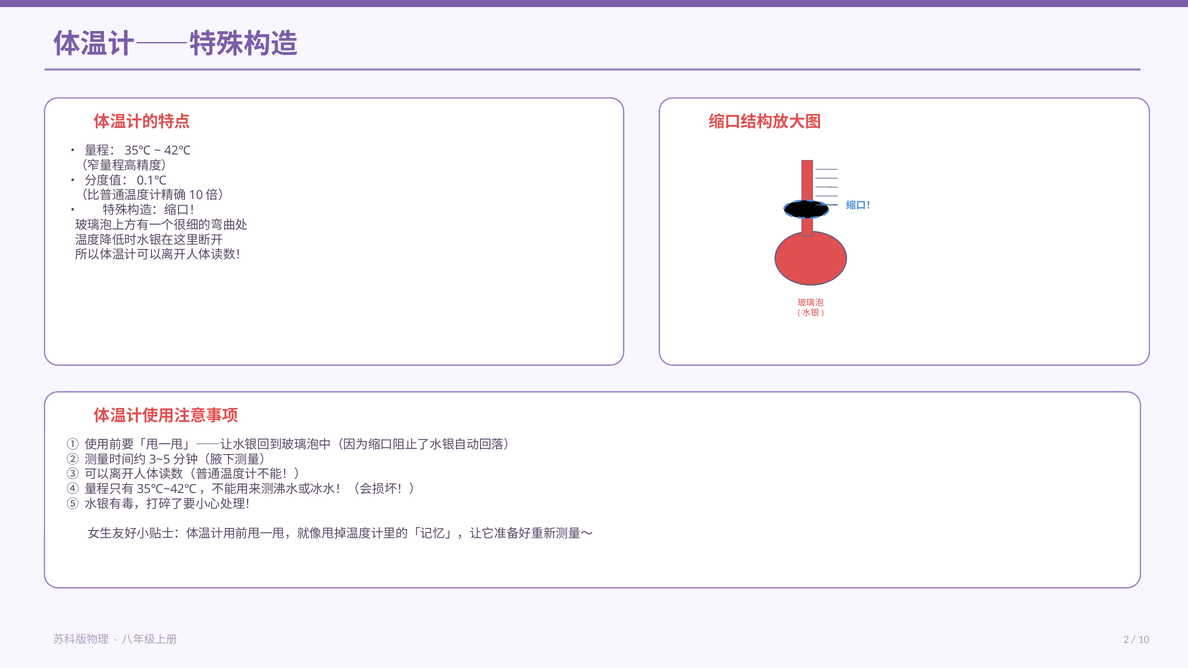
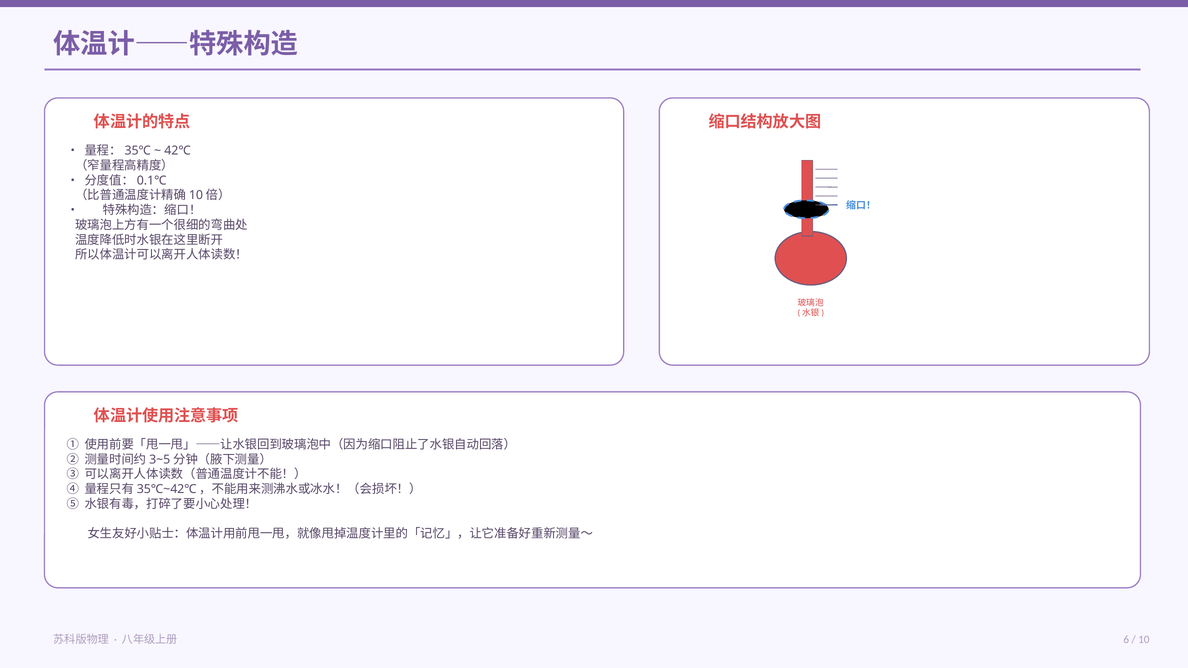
2: 2 -> 6
